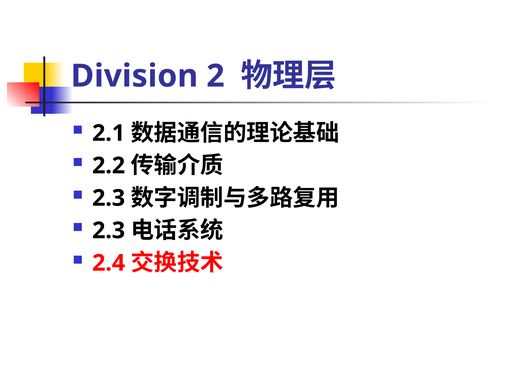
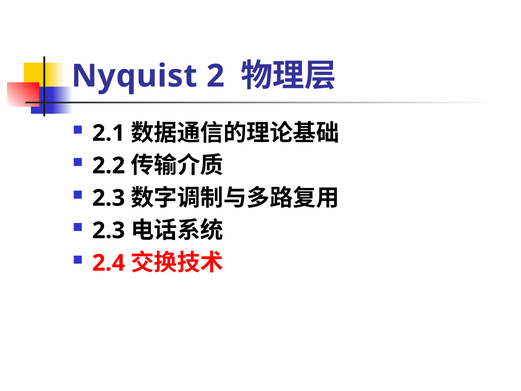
Division: Division -> Nyquist
